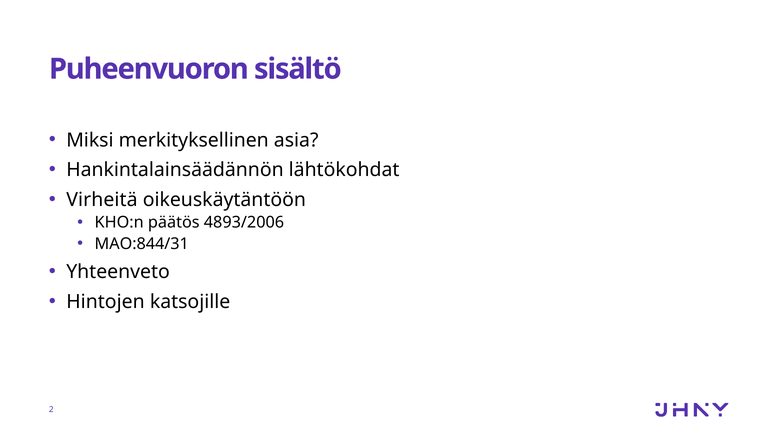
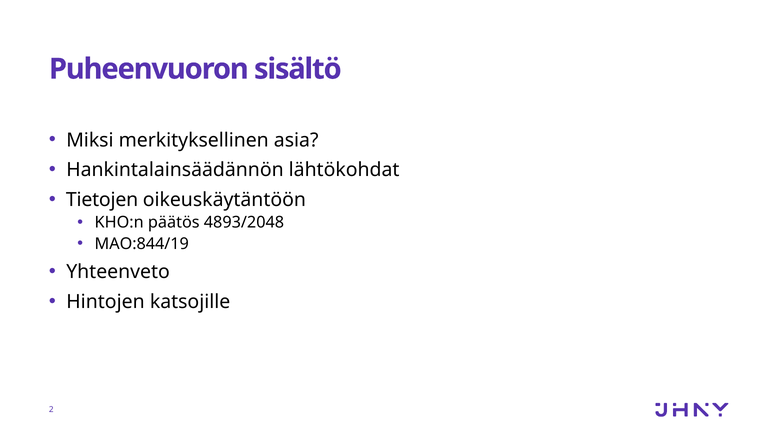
Virheitä: Virheitä -> Tietojen
4893/2006: 4893/2006 -> 4893/2048
MAO:844/31: MAO:844/31 -> MAO:844/19
